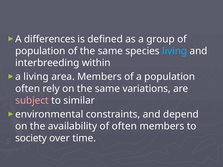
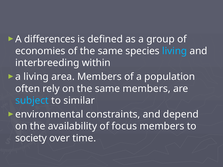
population at (40, 51): population -> economies
same variations: variations -> members
subject colour: pink -> light blue
of often: often -> focus
